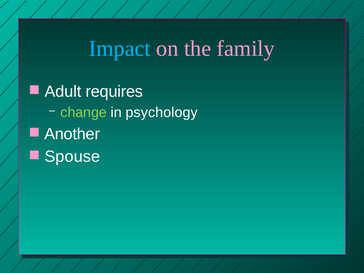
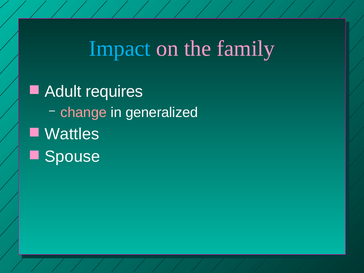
change colour: light green -> pink
psychology: psychology -> generalized
Another: Another -> Wattles
